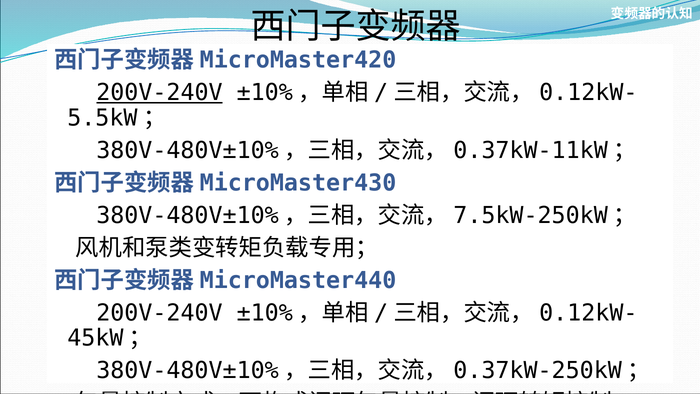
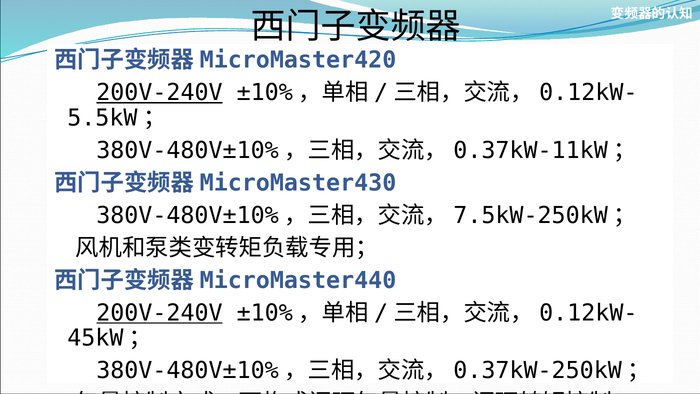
200V-240V at (159, 313) underline: none -> present
